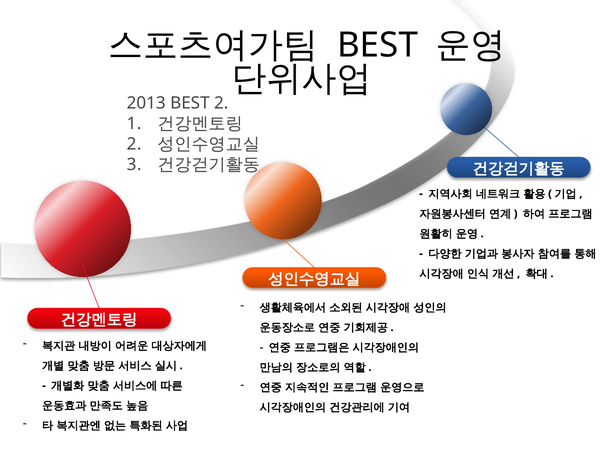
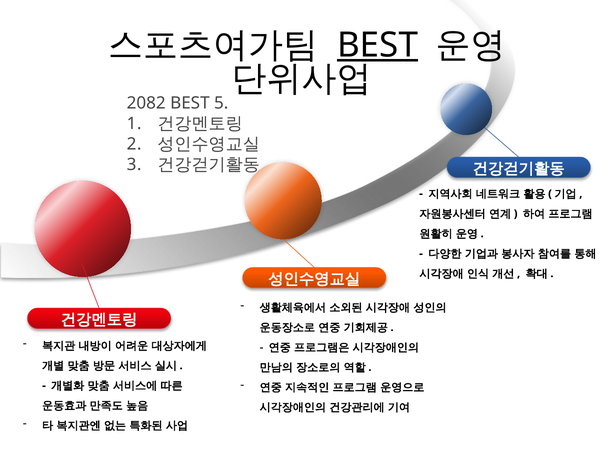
BEST at (378, 45) underline: none -> present
2013: 2013 -> 2082
BEST 2: 2 -> 5
